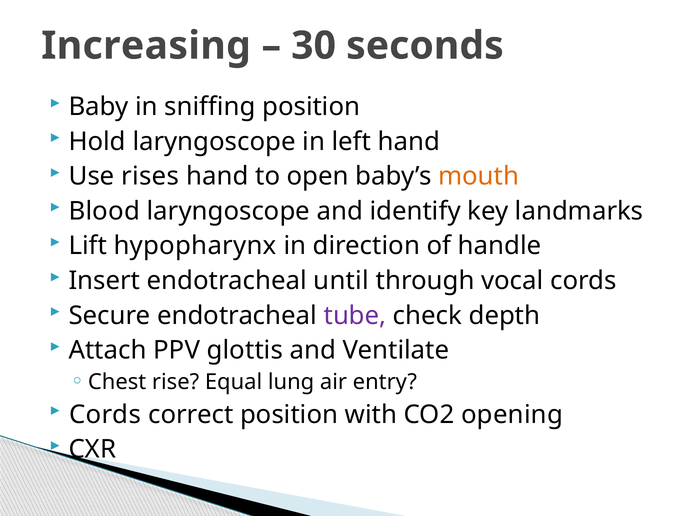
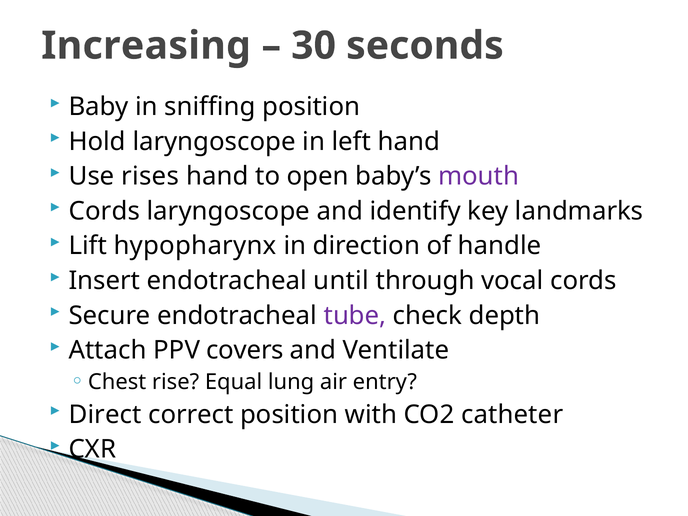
mouth colour: orange -> purple
Blood at (104, 211): Blood -> Cords
glottis: glottis -> covers
Cords at (105, 415): Cords -> Direct
opening: opening -> catheter
